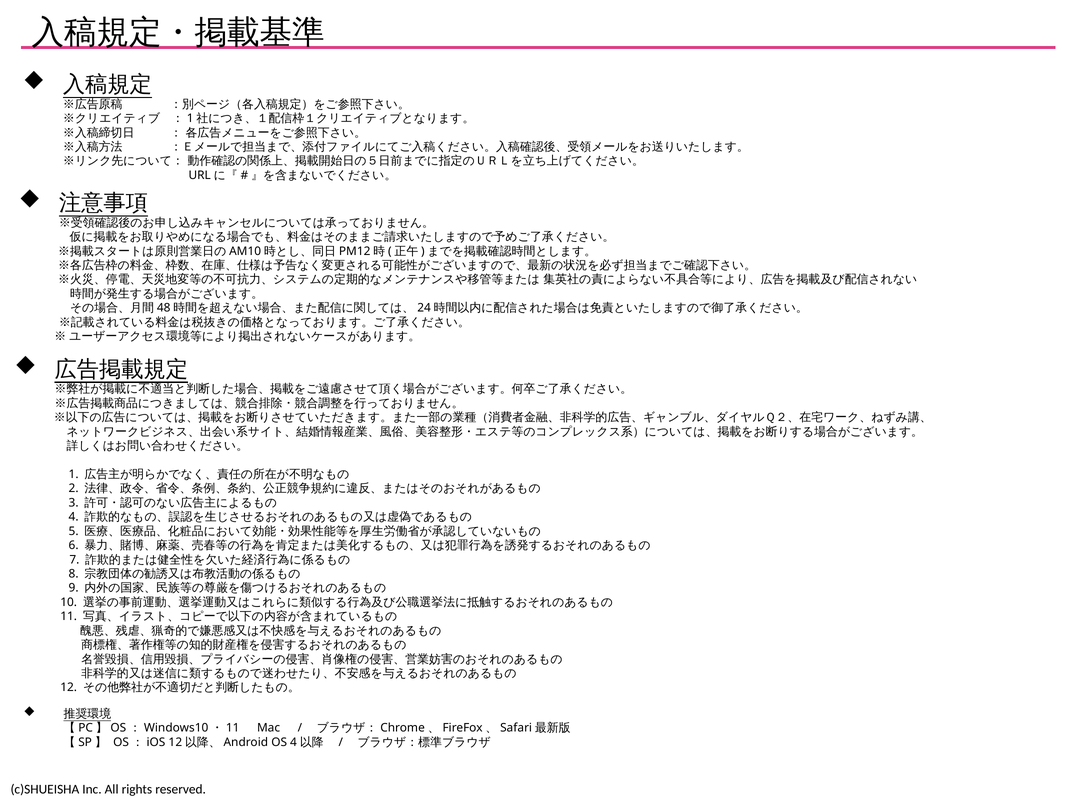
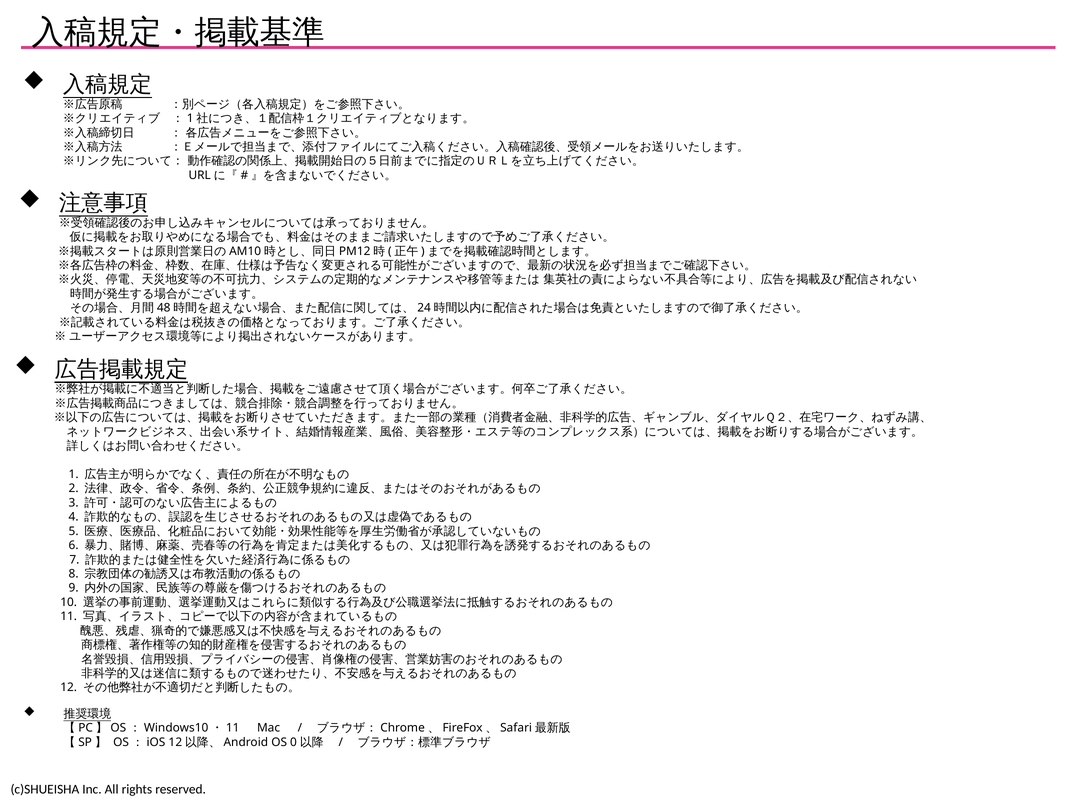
OS 4: 4 -> 0
